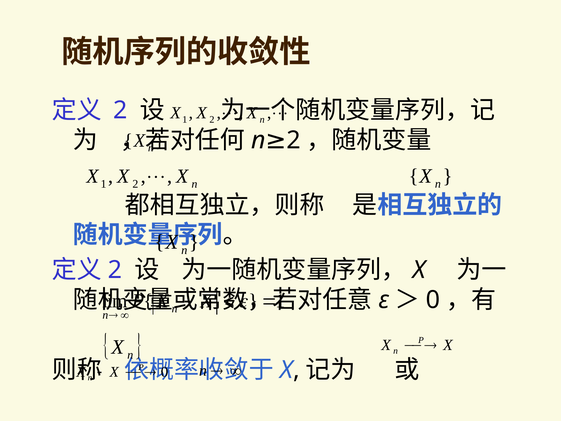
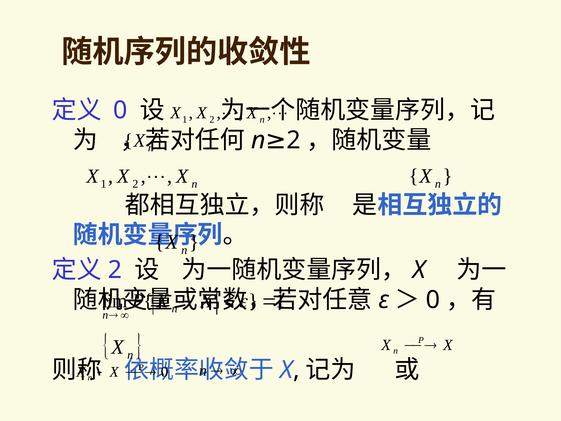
2 at (120, 110): 2 -> 0
